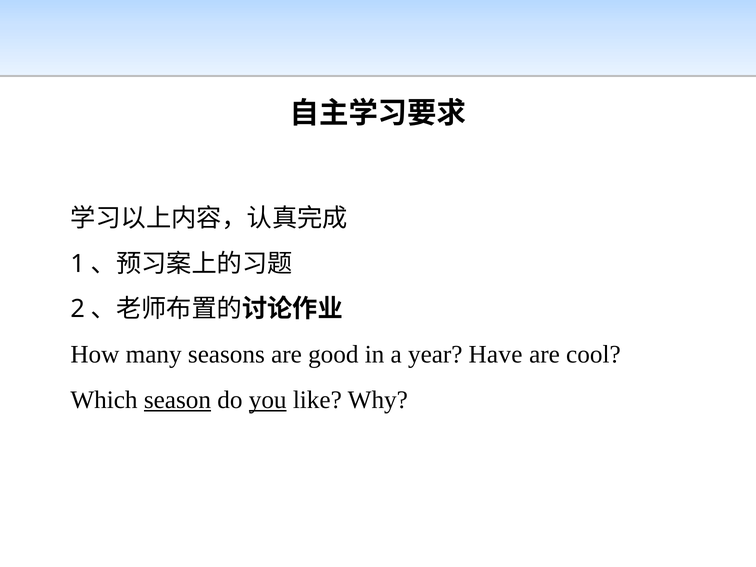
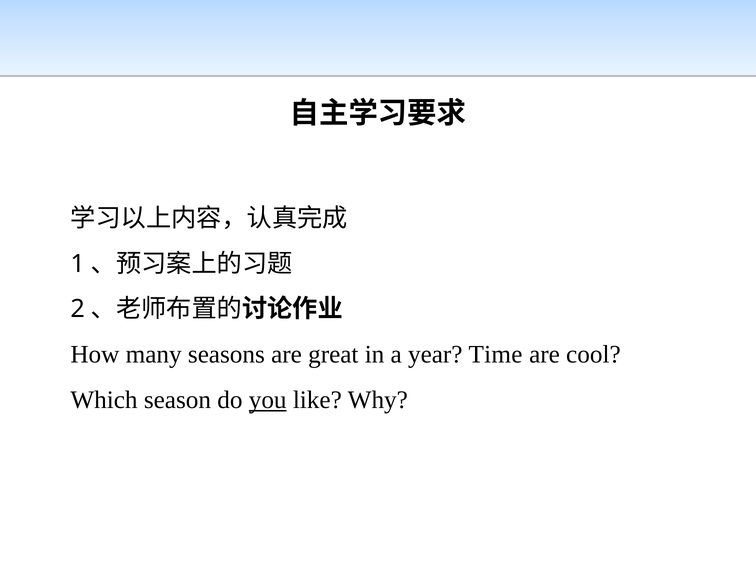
good: good -> great
Have: Have -> Time
season underline: present -> none
